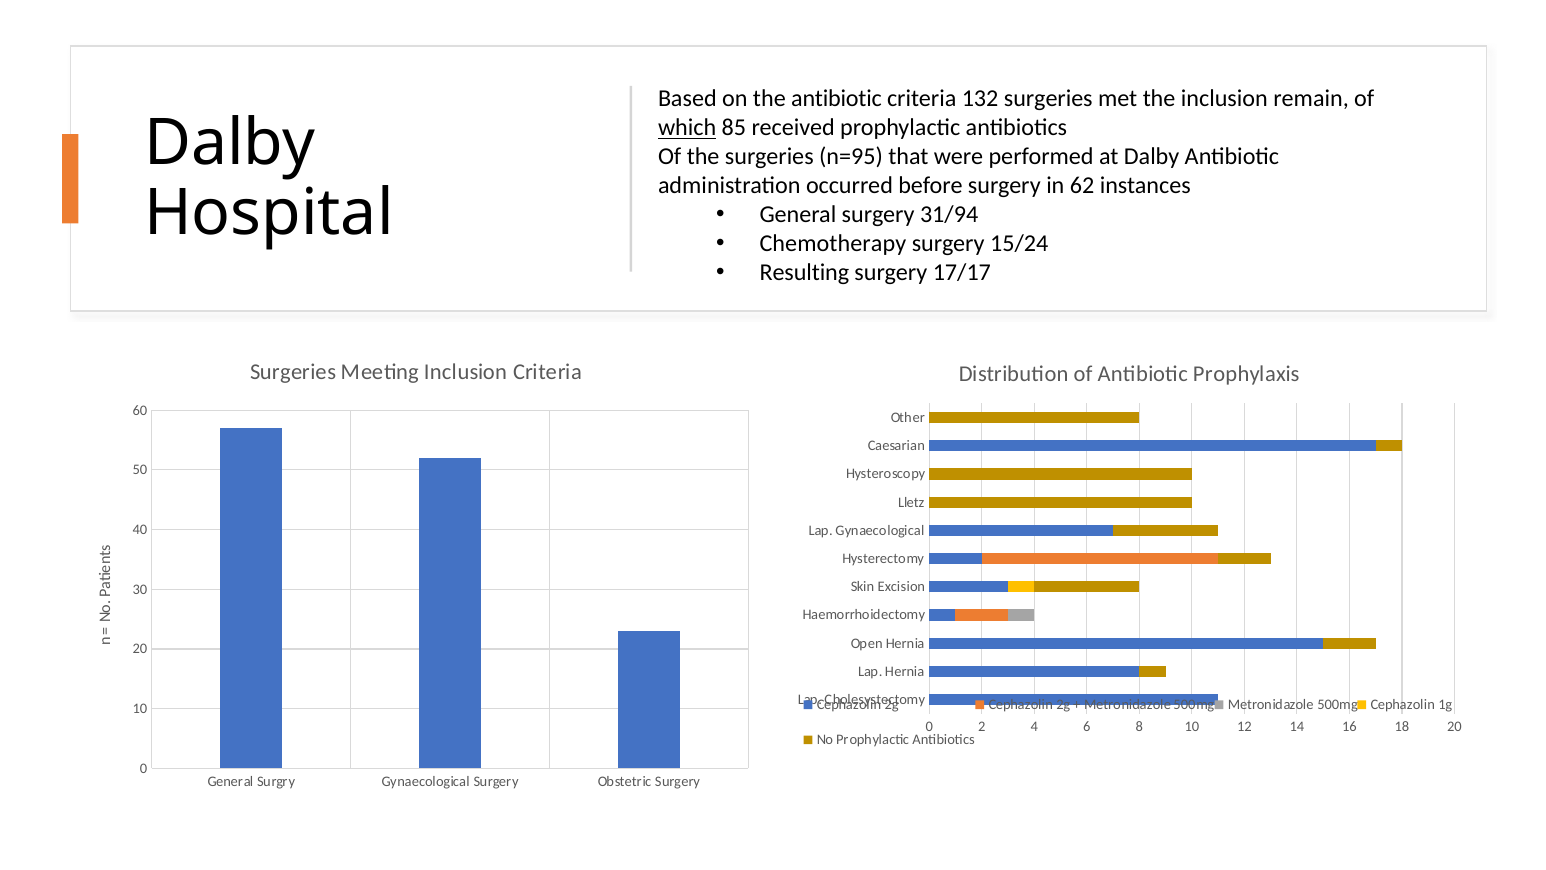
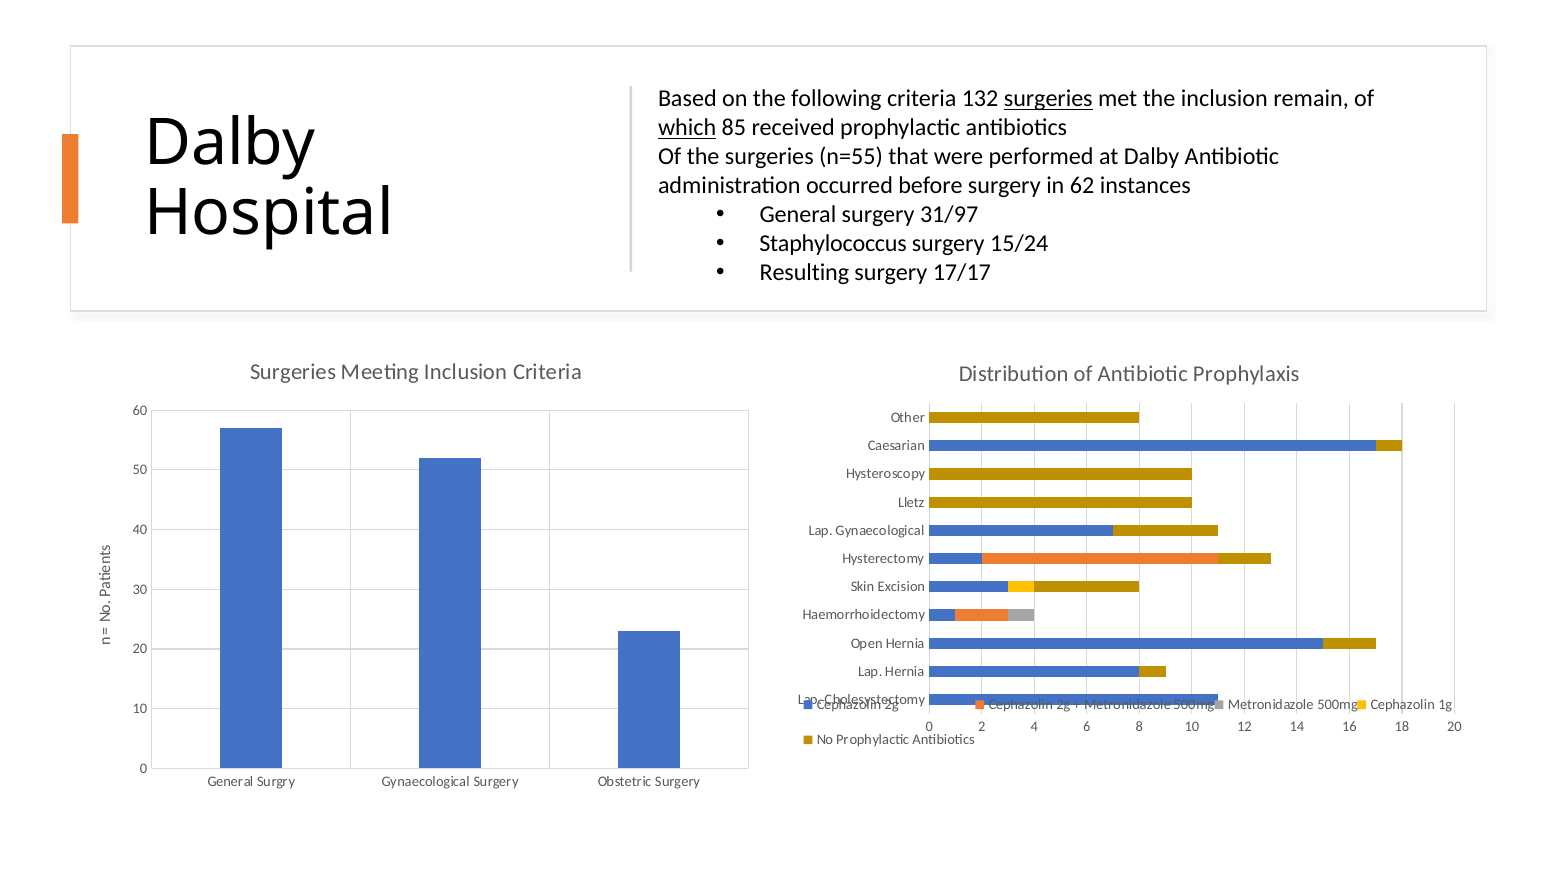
the antibiotic: antibiotic -> following
surgeries at (1048, 99) underline: none -> present
n=95: n=95 -> n=55
31/94: 31/94 -> 31/97
Chemotherapy: Chemotherapy -> Staphylococcus
